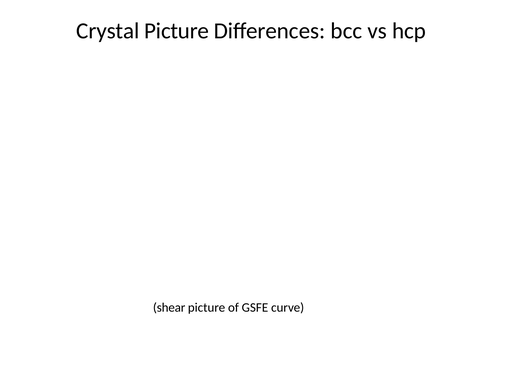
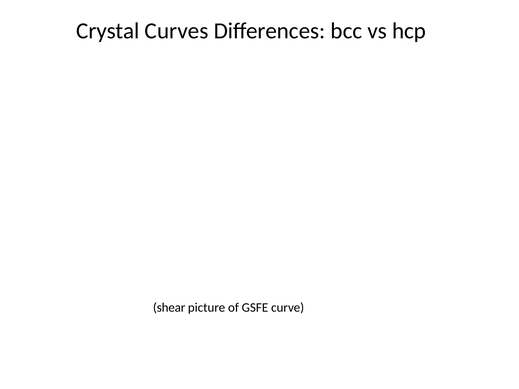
Crystal Picture: Picture -> Curves
